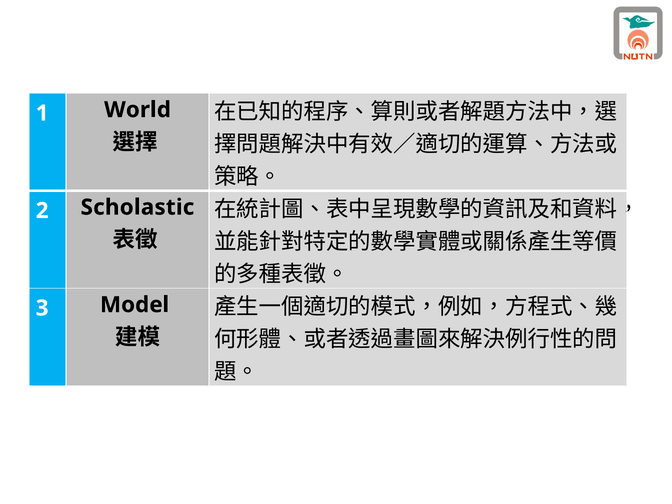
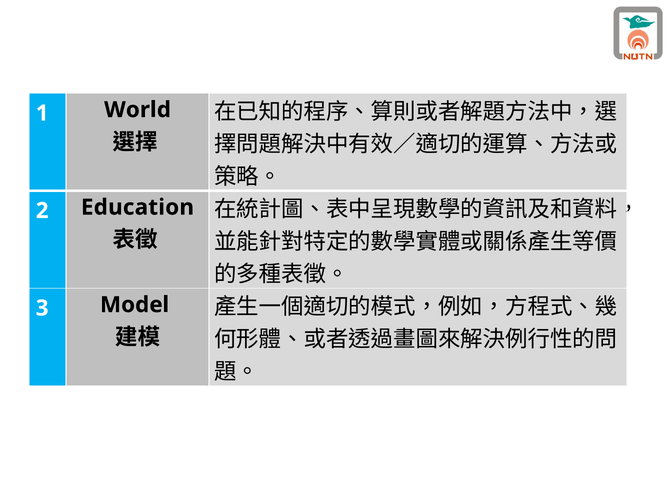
Scholastic: Scholastic -> Education
